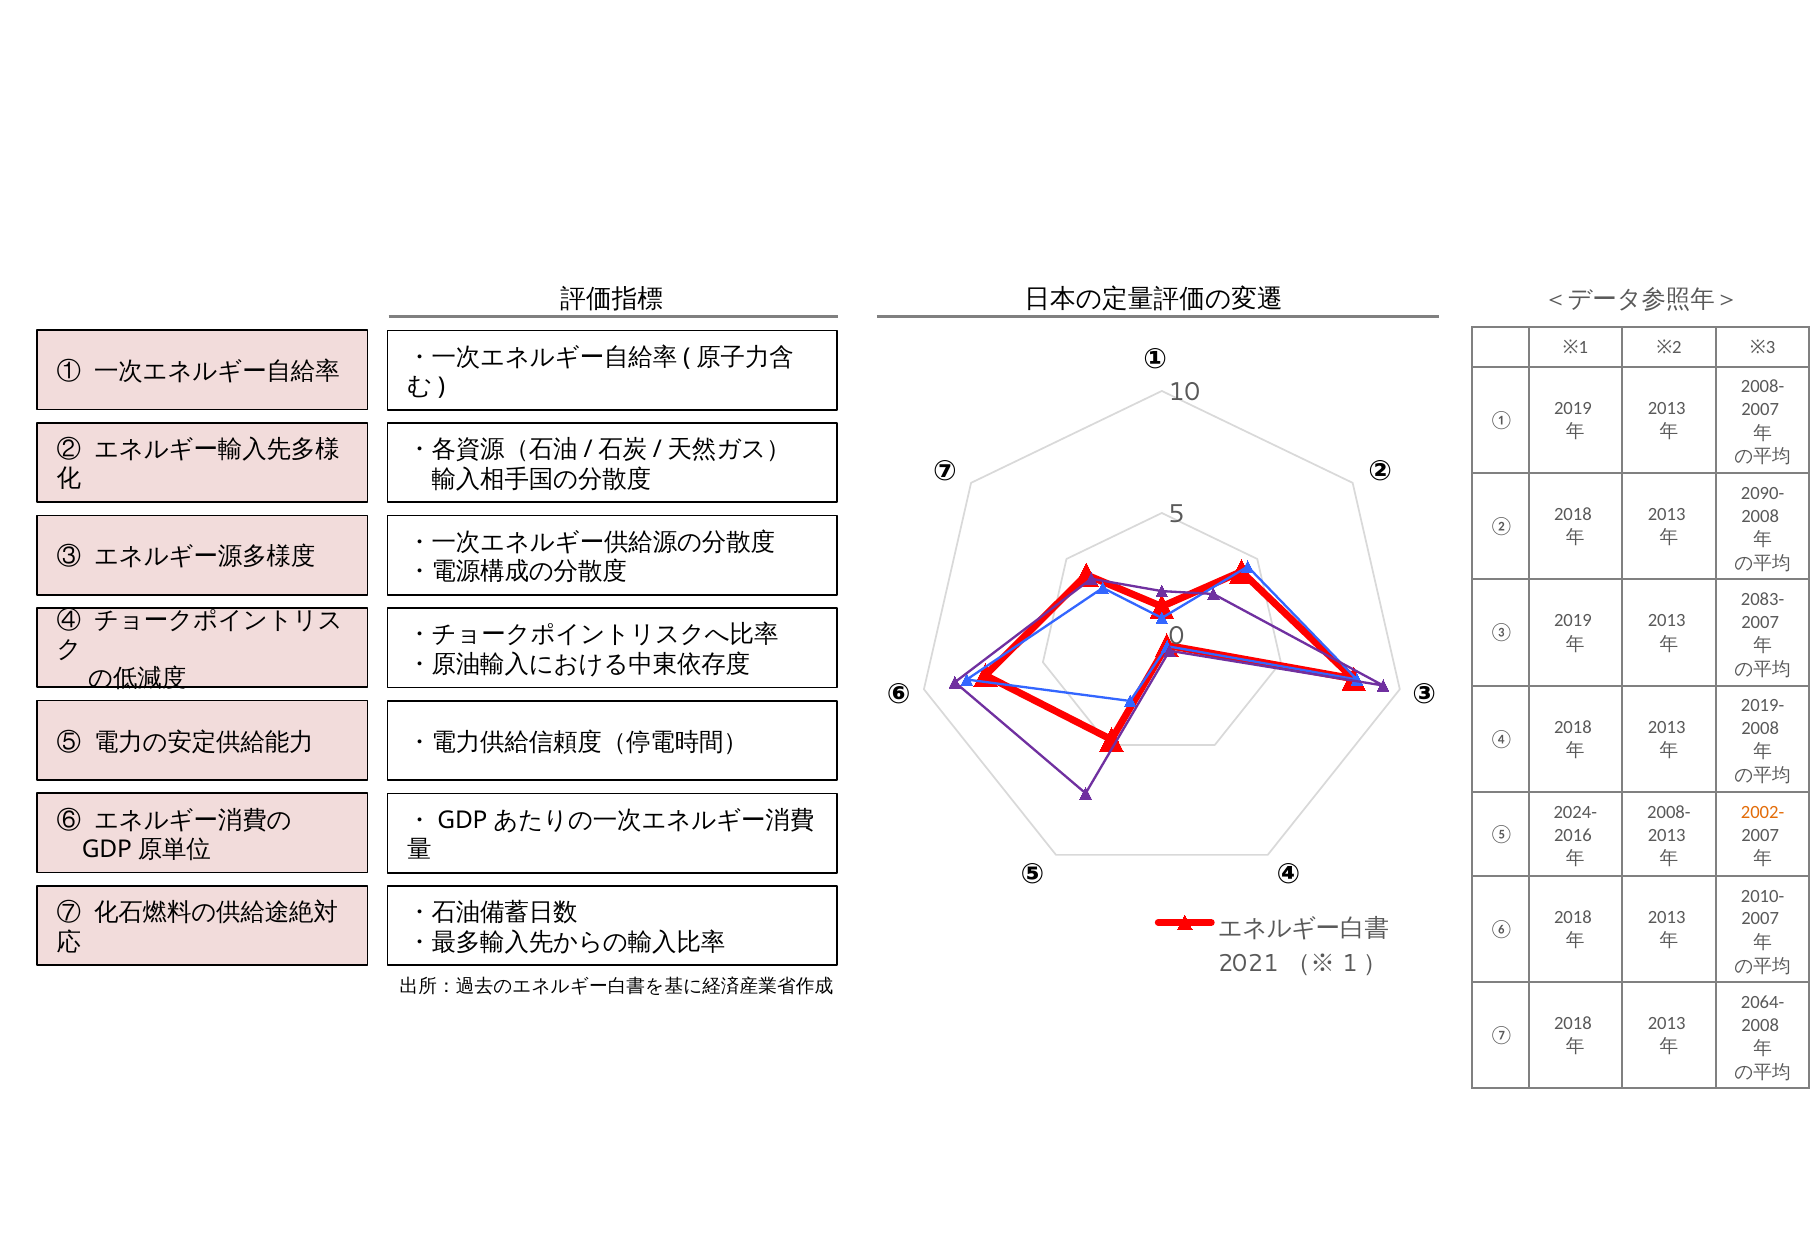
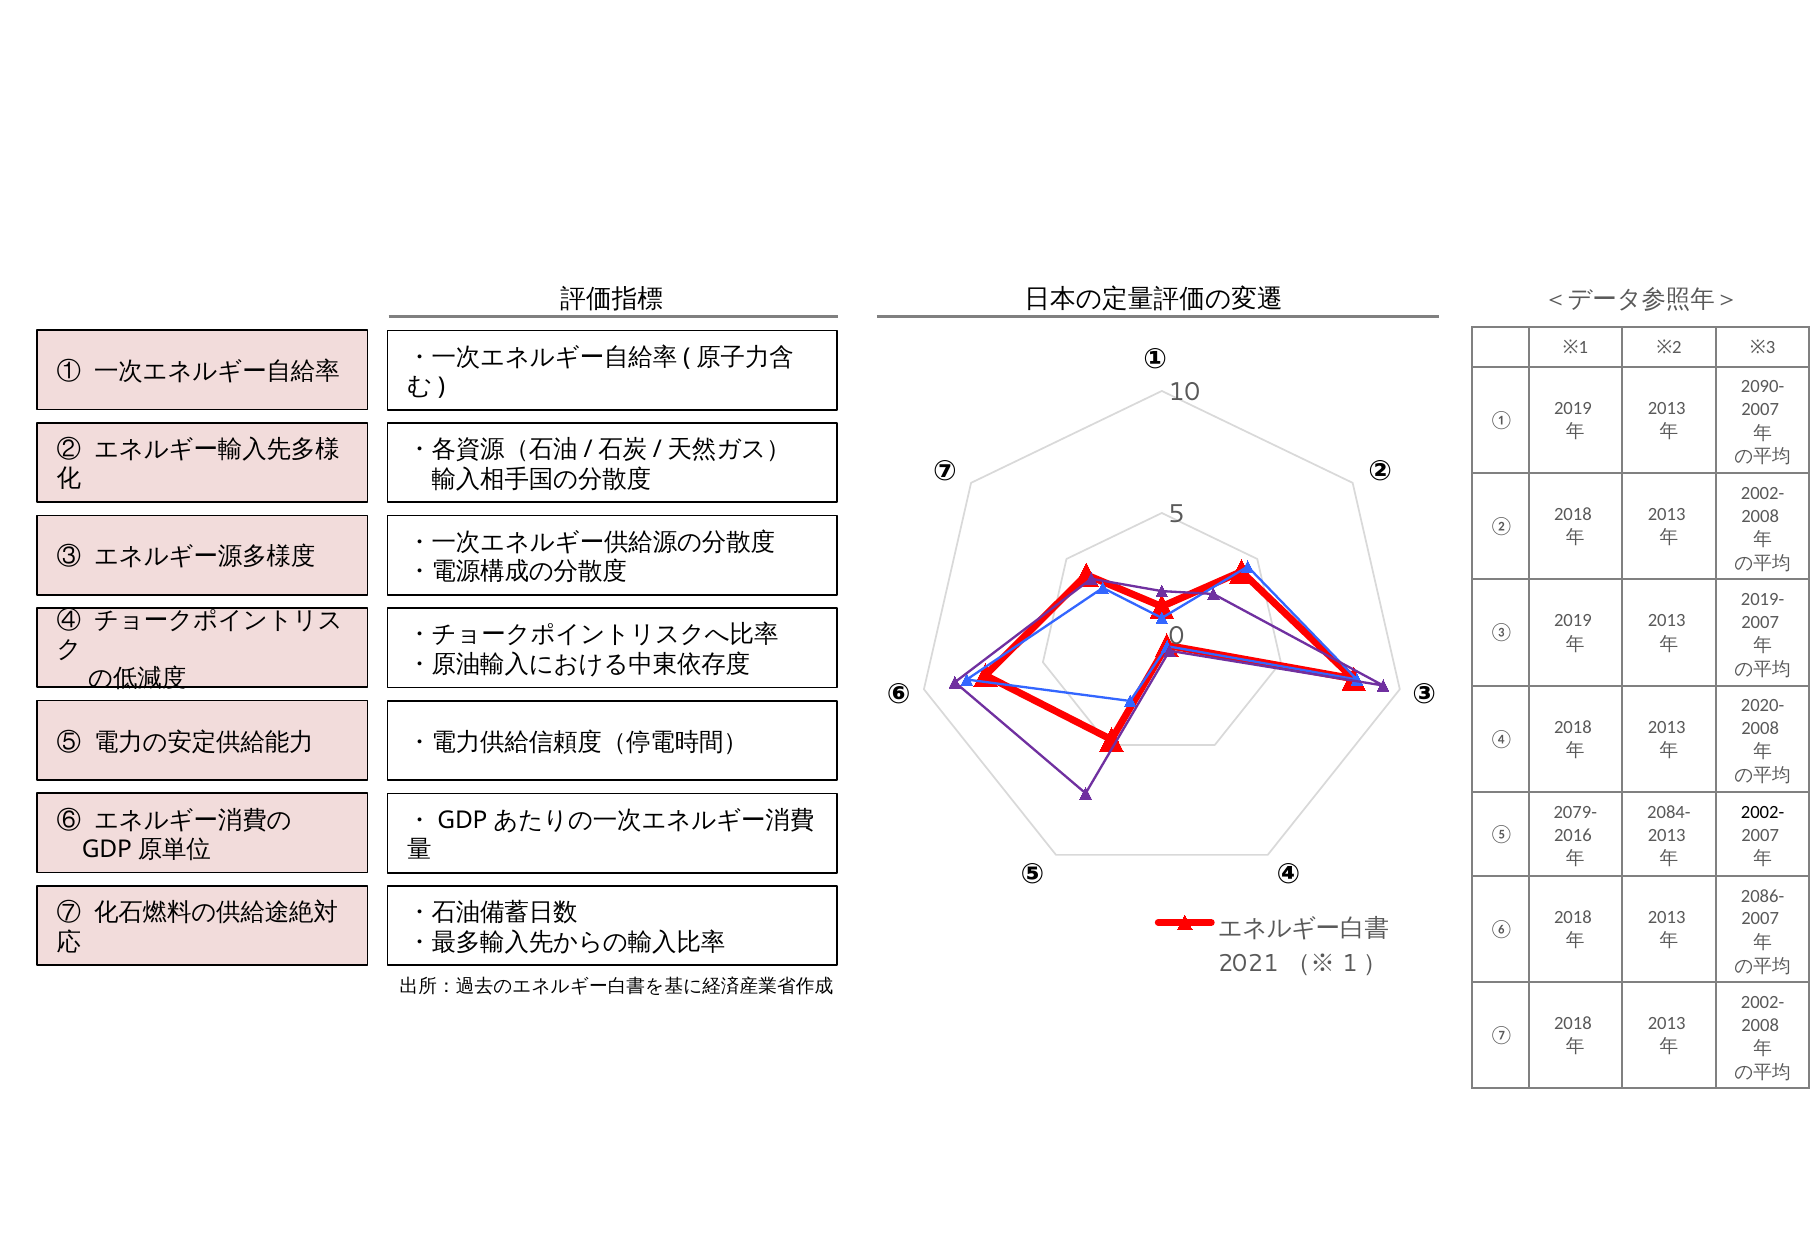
2008- at (1763, 387): 2008- -> 2090-
2090- at (1763, 493): 2090- -> 2002-
2083-: 2083- -> 2019-
2019-: 2019- -> 2020-
2024-: 2024- -> 2079-
2008- at (1669, 812): 2008- -> 2084-
2002- at (1763, 812) colour: orange -> black
2010-: 2010- -> 2086-
2064- at (1763, 1002): 2064- -> 2002-
